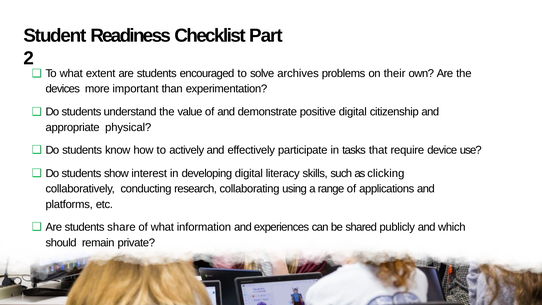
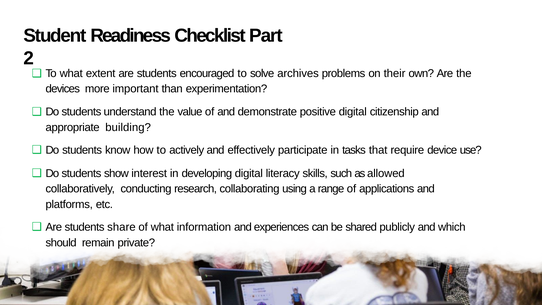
physical: physical -> building
clicking: clicking -> allowed
